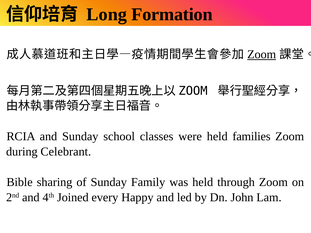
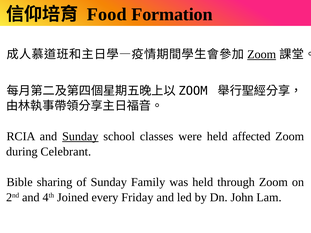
Long: Long -> Food
Sunday at (80, 137) underline: none -> present
families: families -> affected
Happy: Happy -> Friday
